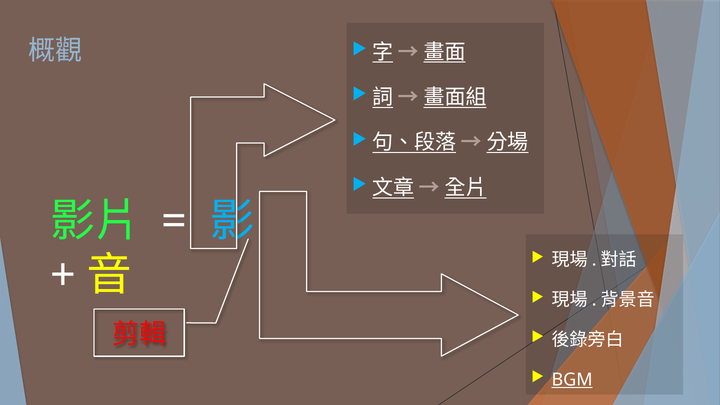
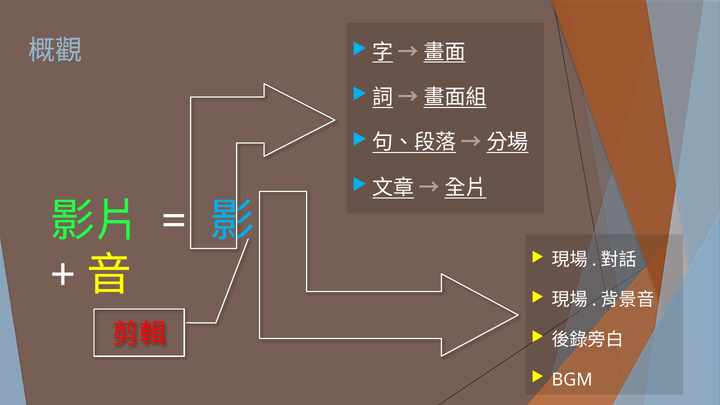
BGM underline: present -> none
